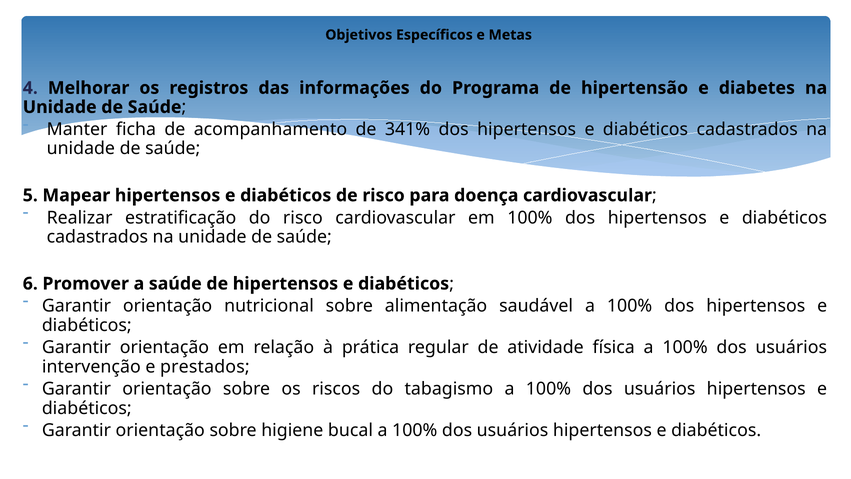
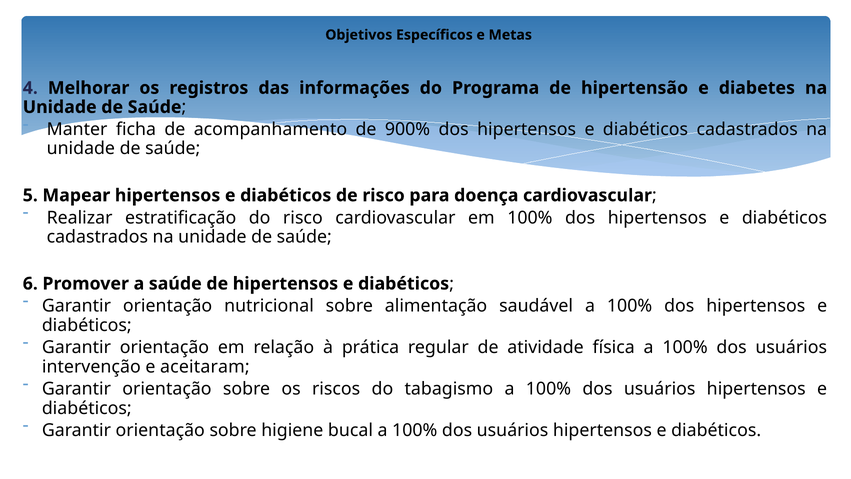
341%: 341% -> 900%
prestados: prestados -> aceitaram
